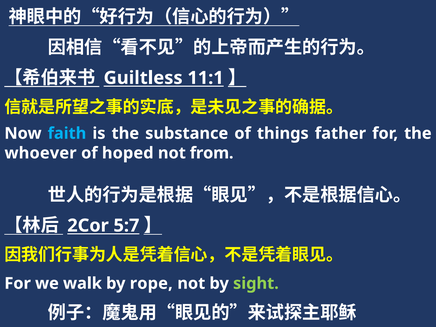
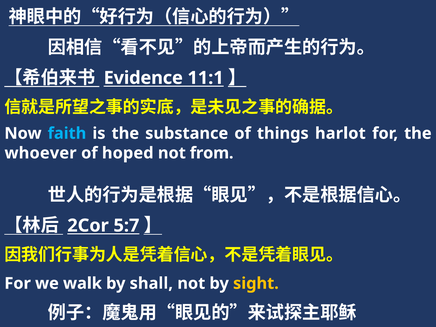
Guiltless: Guiltless -> Evidence
father: father -> harlot
rope: rope -> shall
sight colour: light green -> yellow
